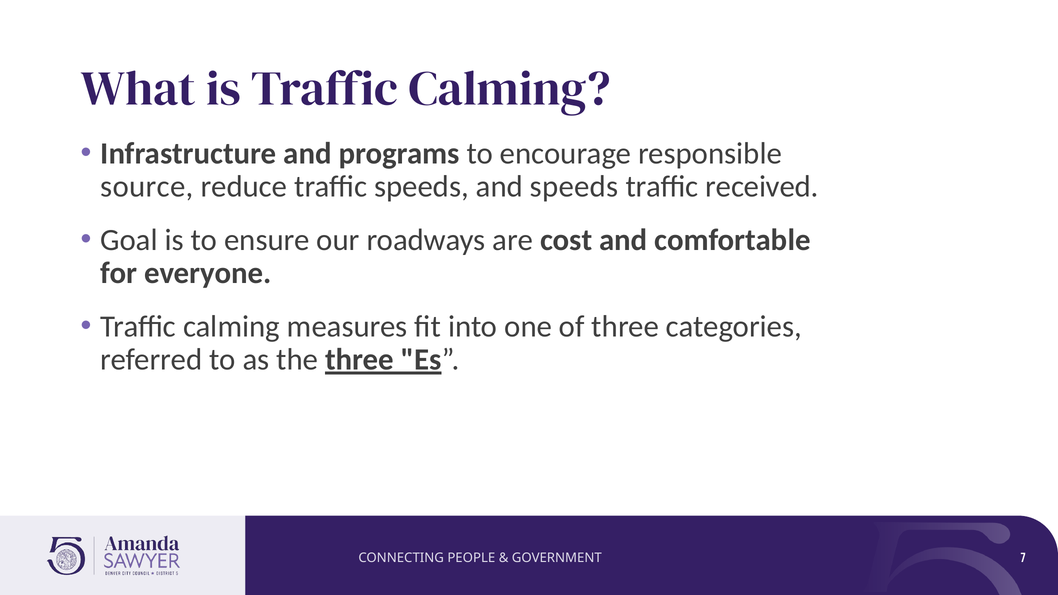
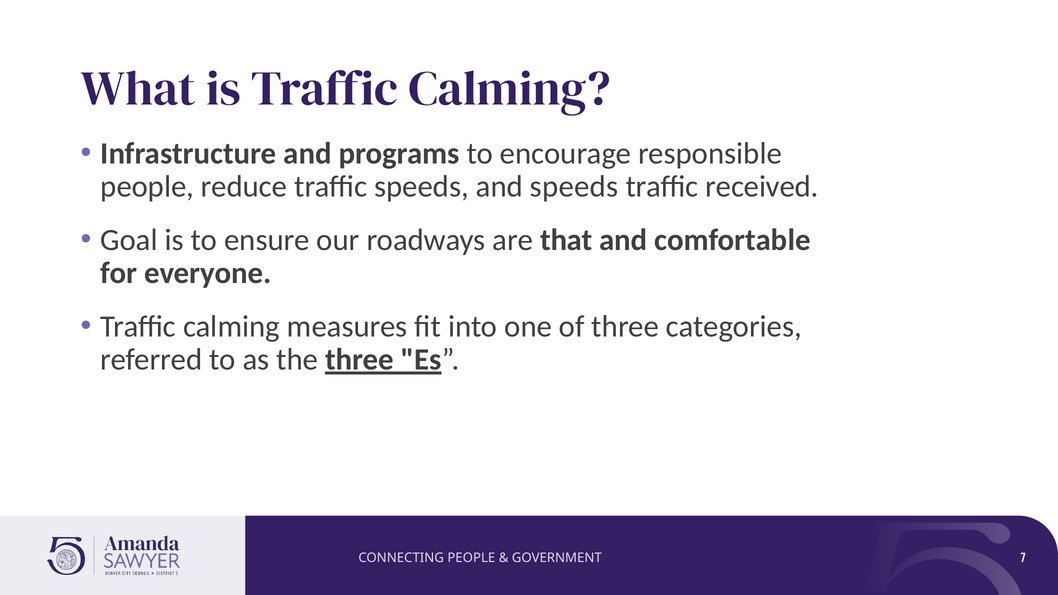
source at (147, 187): source -> people
cost: cost -> that
